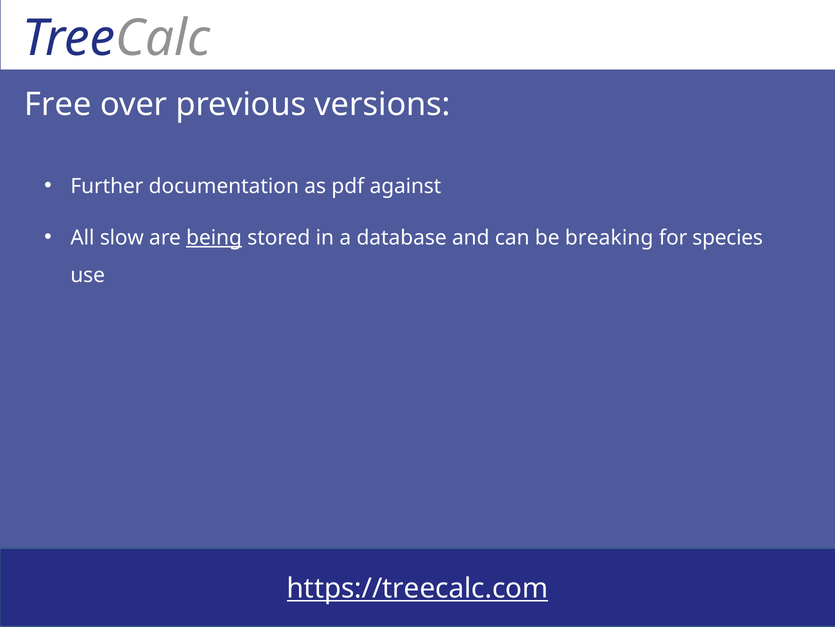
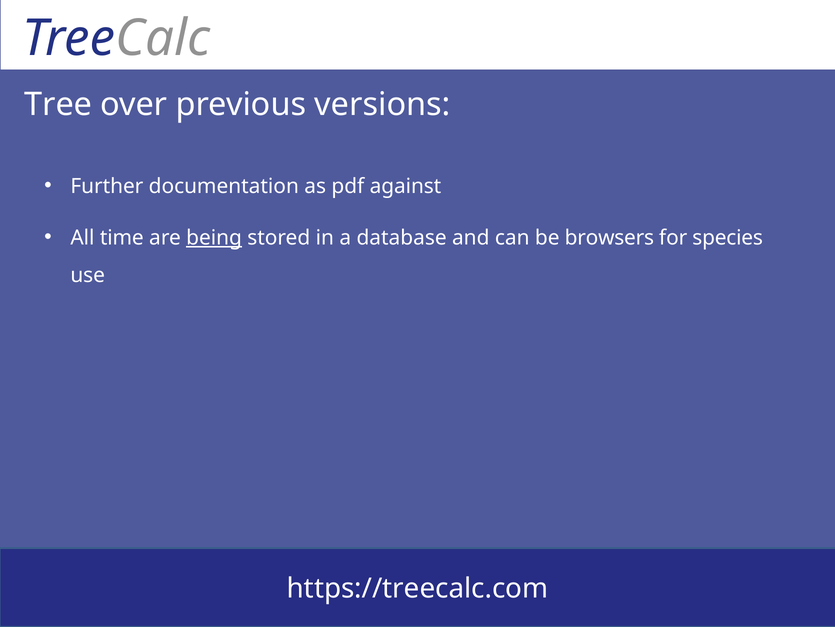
Free: Free -> Tree
slow: slow -> time
breaking: breaking -> browsers
https://treecalc.com underline: present -> none
